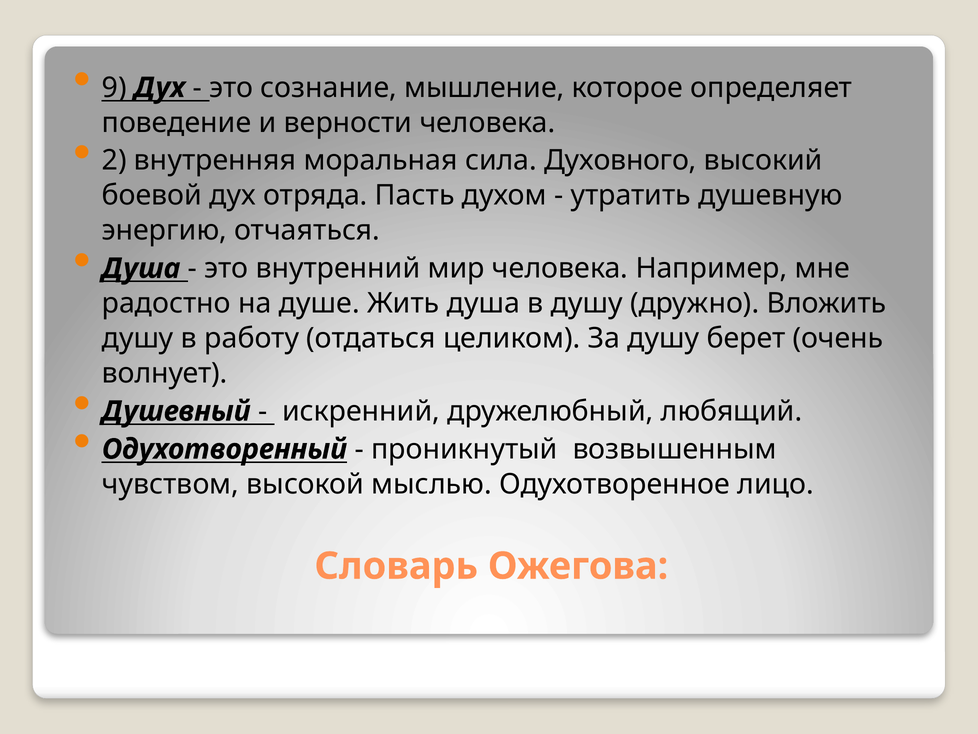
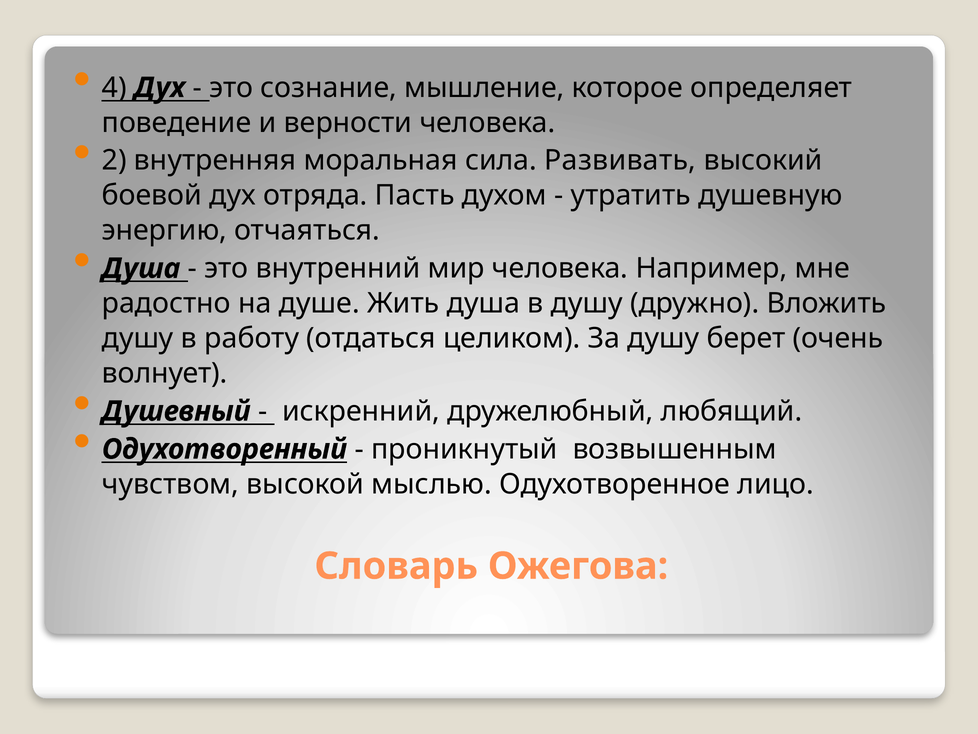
9: 9 -> 4
Духовного: Духовного -> Развивать
